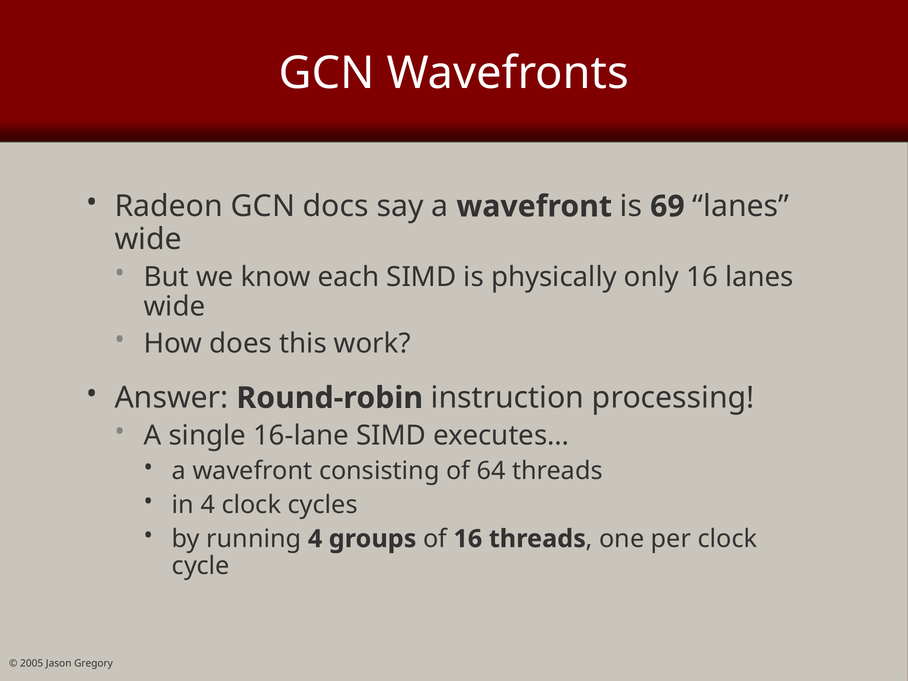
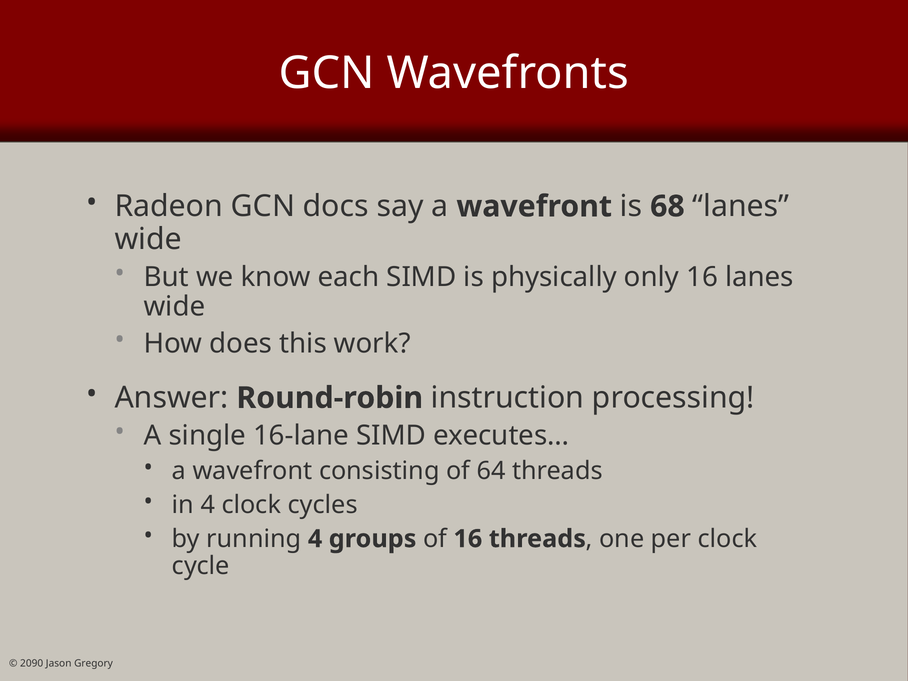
69: 69 -> 68
2005: 2005 -> 2090
